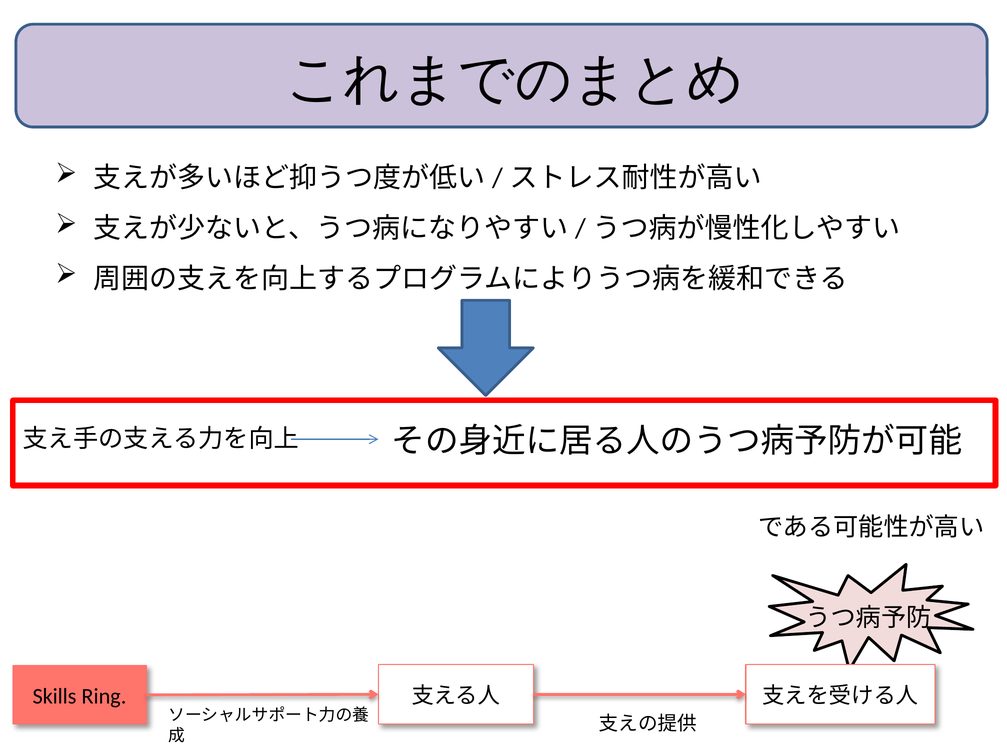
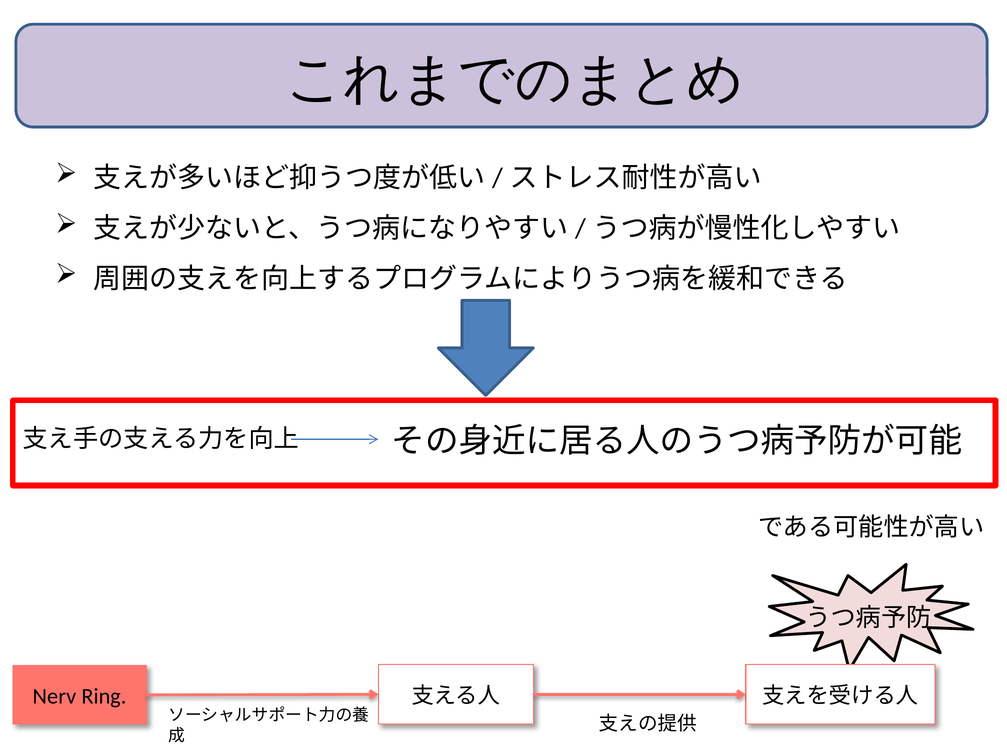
Skills: Skills -> Nerv
